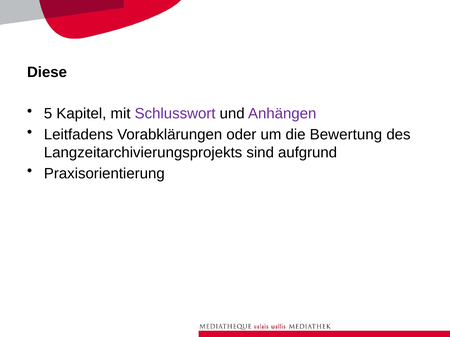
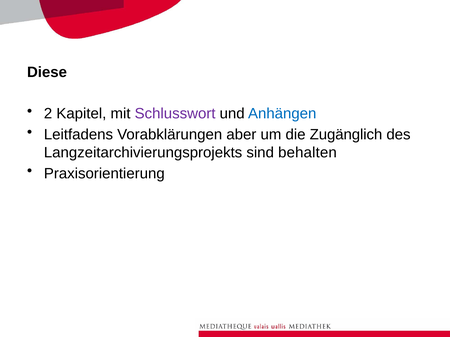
5: 5 -> 2
Anhängen colour: purple -> blue
oder: oder -> aber
Bewertung: Bewertung -> Zugänglich
aufgrund: aufgrund -> behalten
